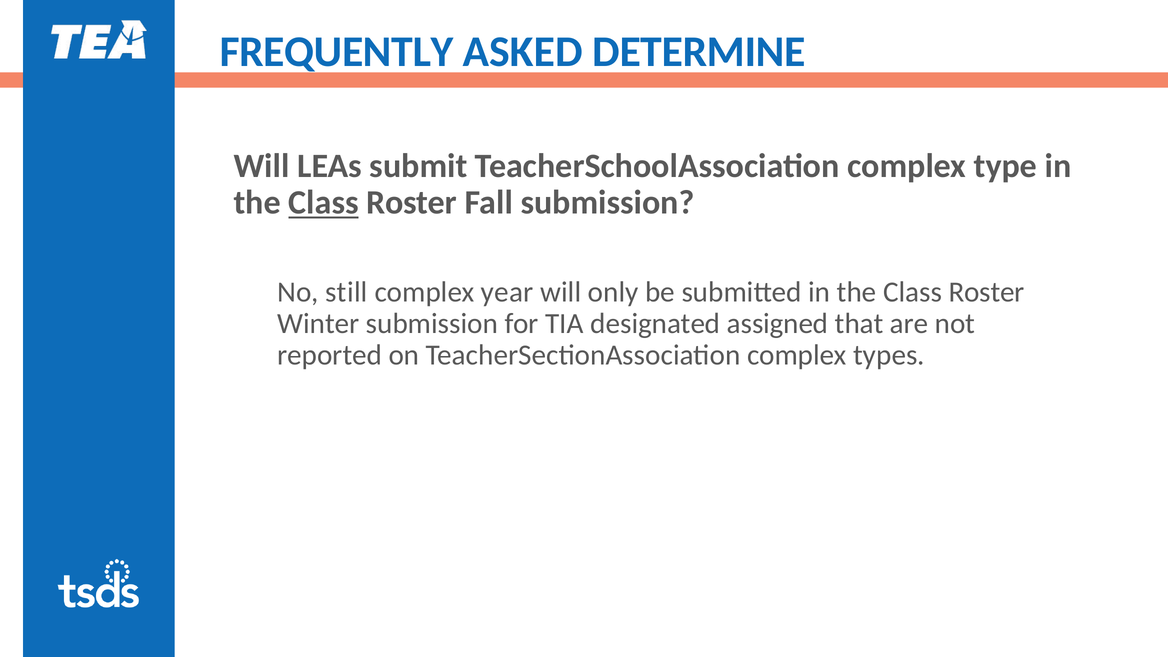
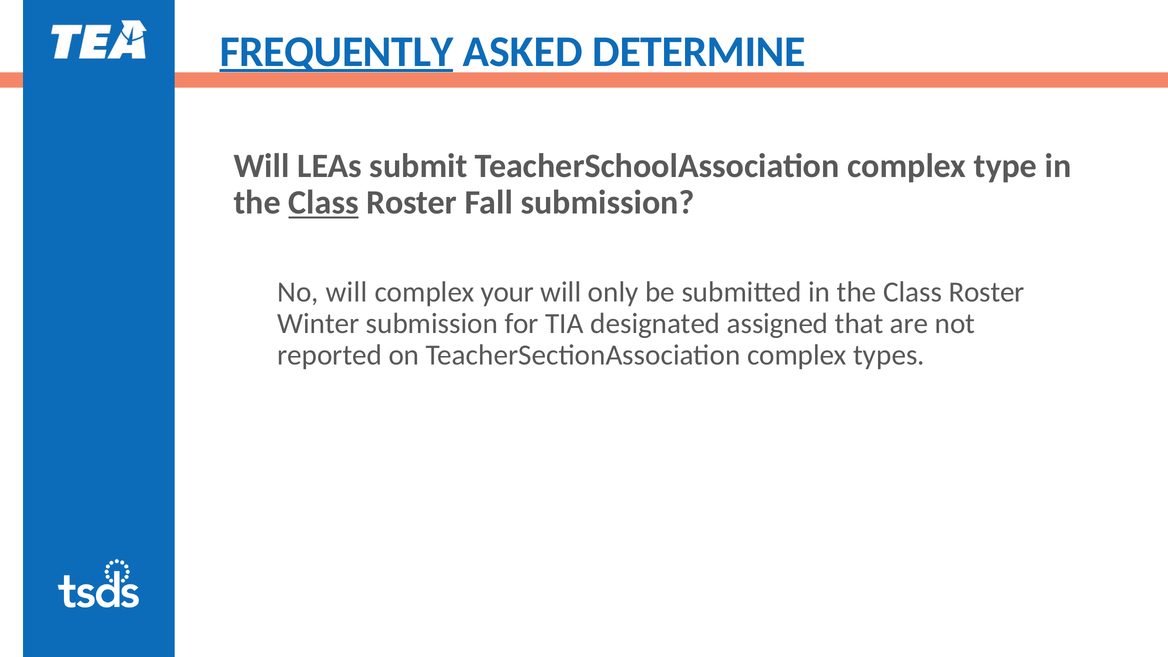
FREQUENTLY underline: none -> present
No still: still -> will
year: year -> your
